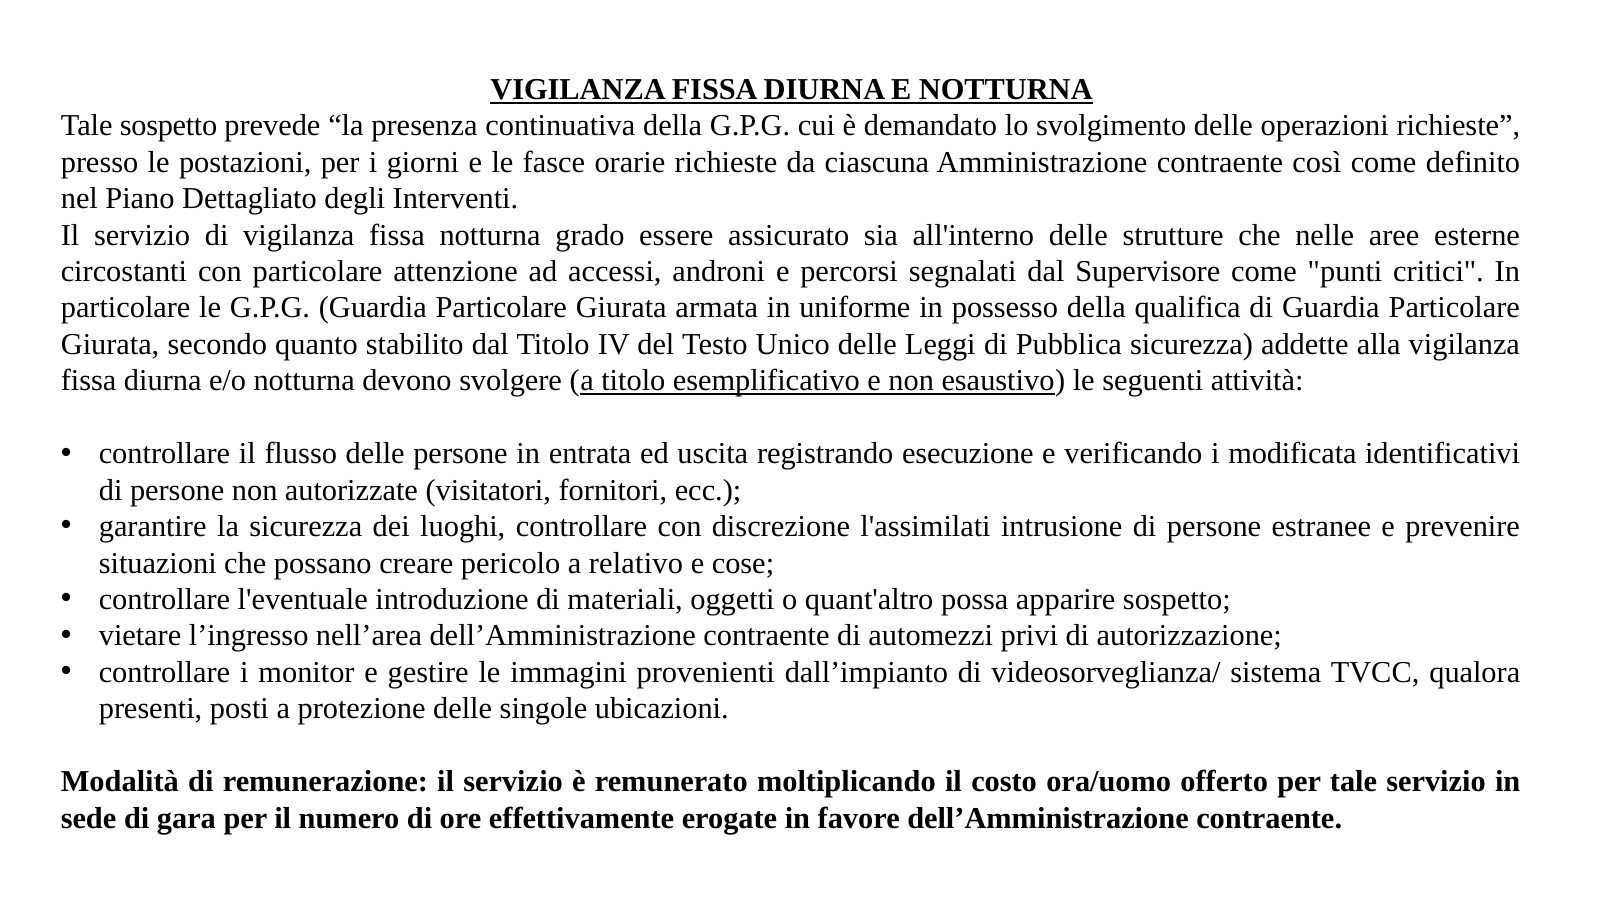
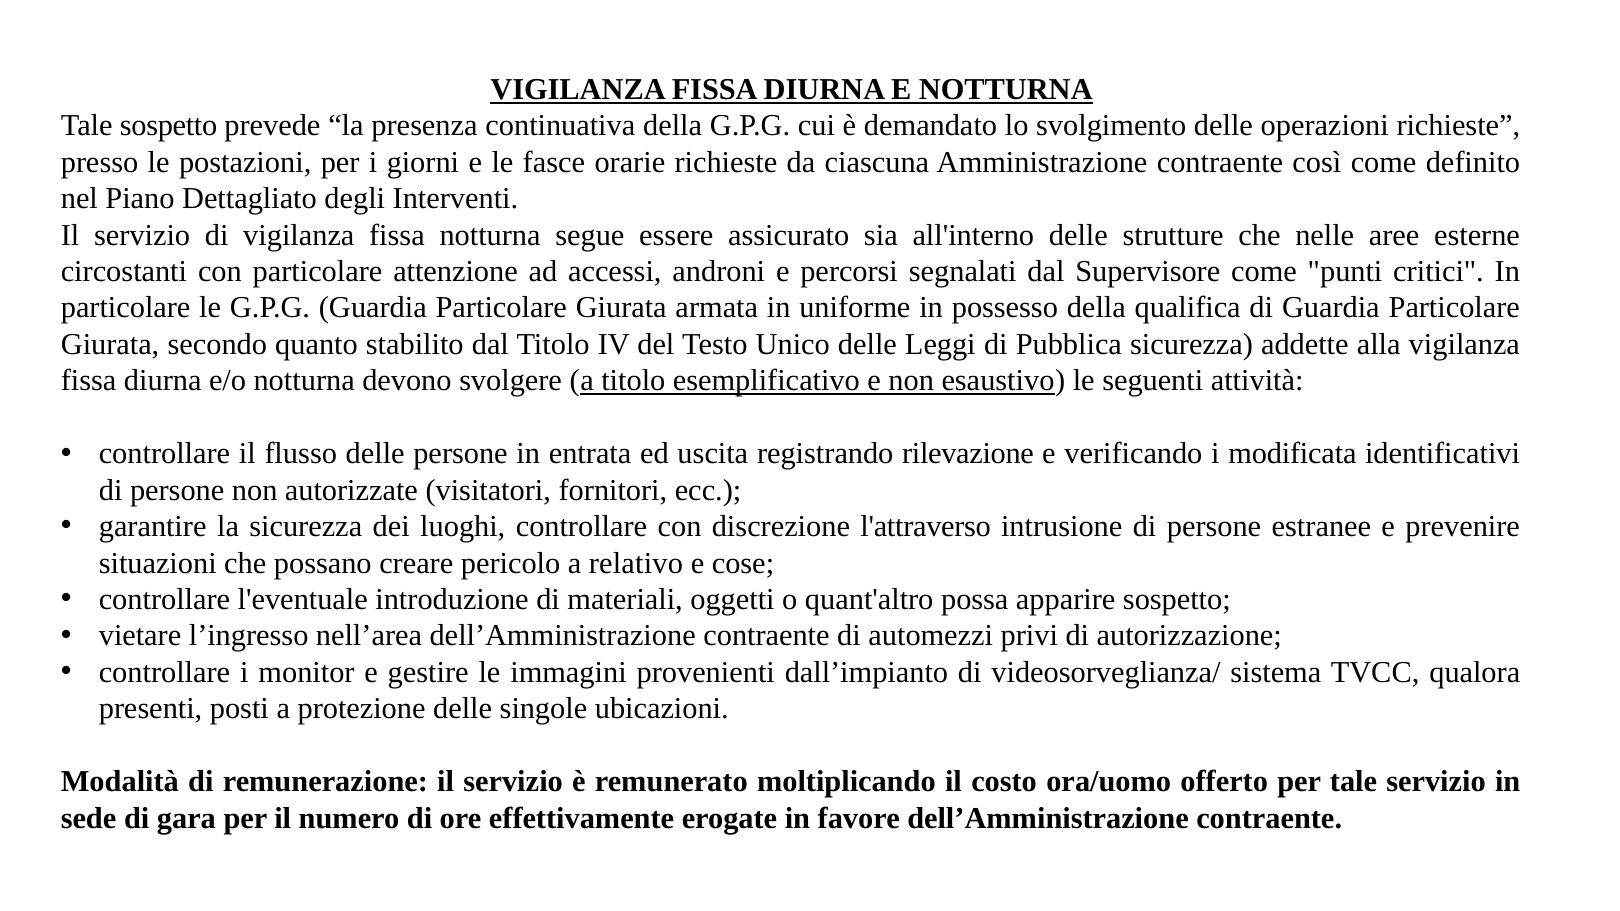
grado: grado -> segue
esecuzione: esecuzione -> rilevazione
l'assimilati: l'assimilati -> l'attraverso
